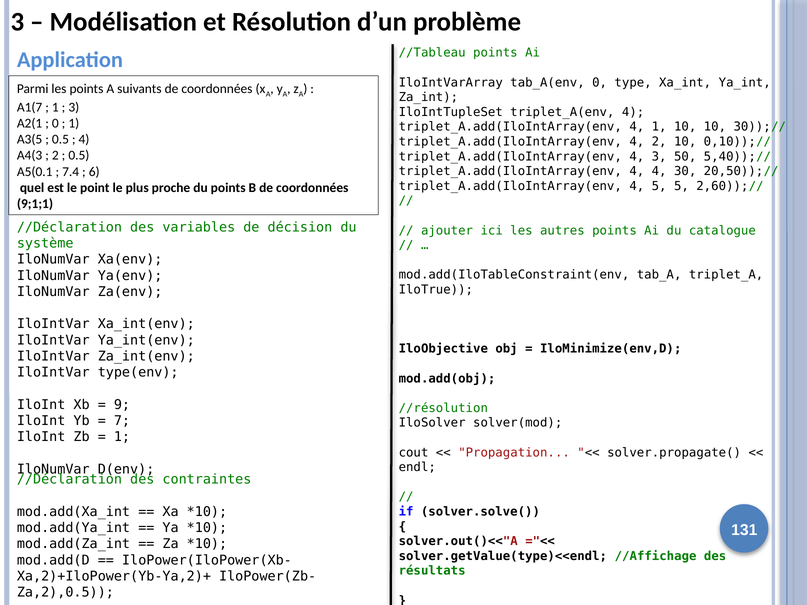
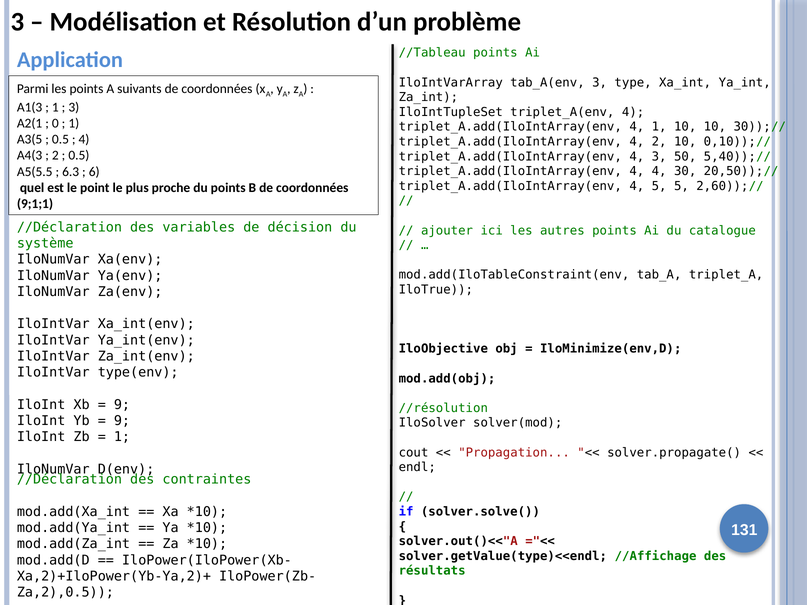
tab_A(env 0: 0 -> 3
A1(7: A1(7 -> A1(3
A5(0.1: A5(0.1 -> A5(5.5
7.4: 7.4 -> 6.3
7 at (122, 421): 7 -> 9
